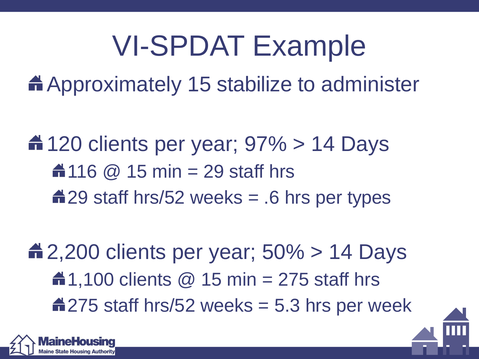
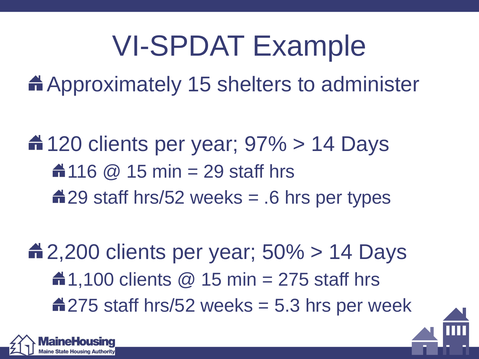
stabilize: stabilize -> shelters
